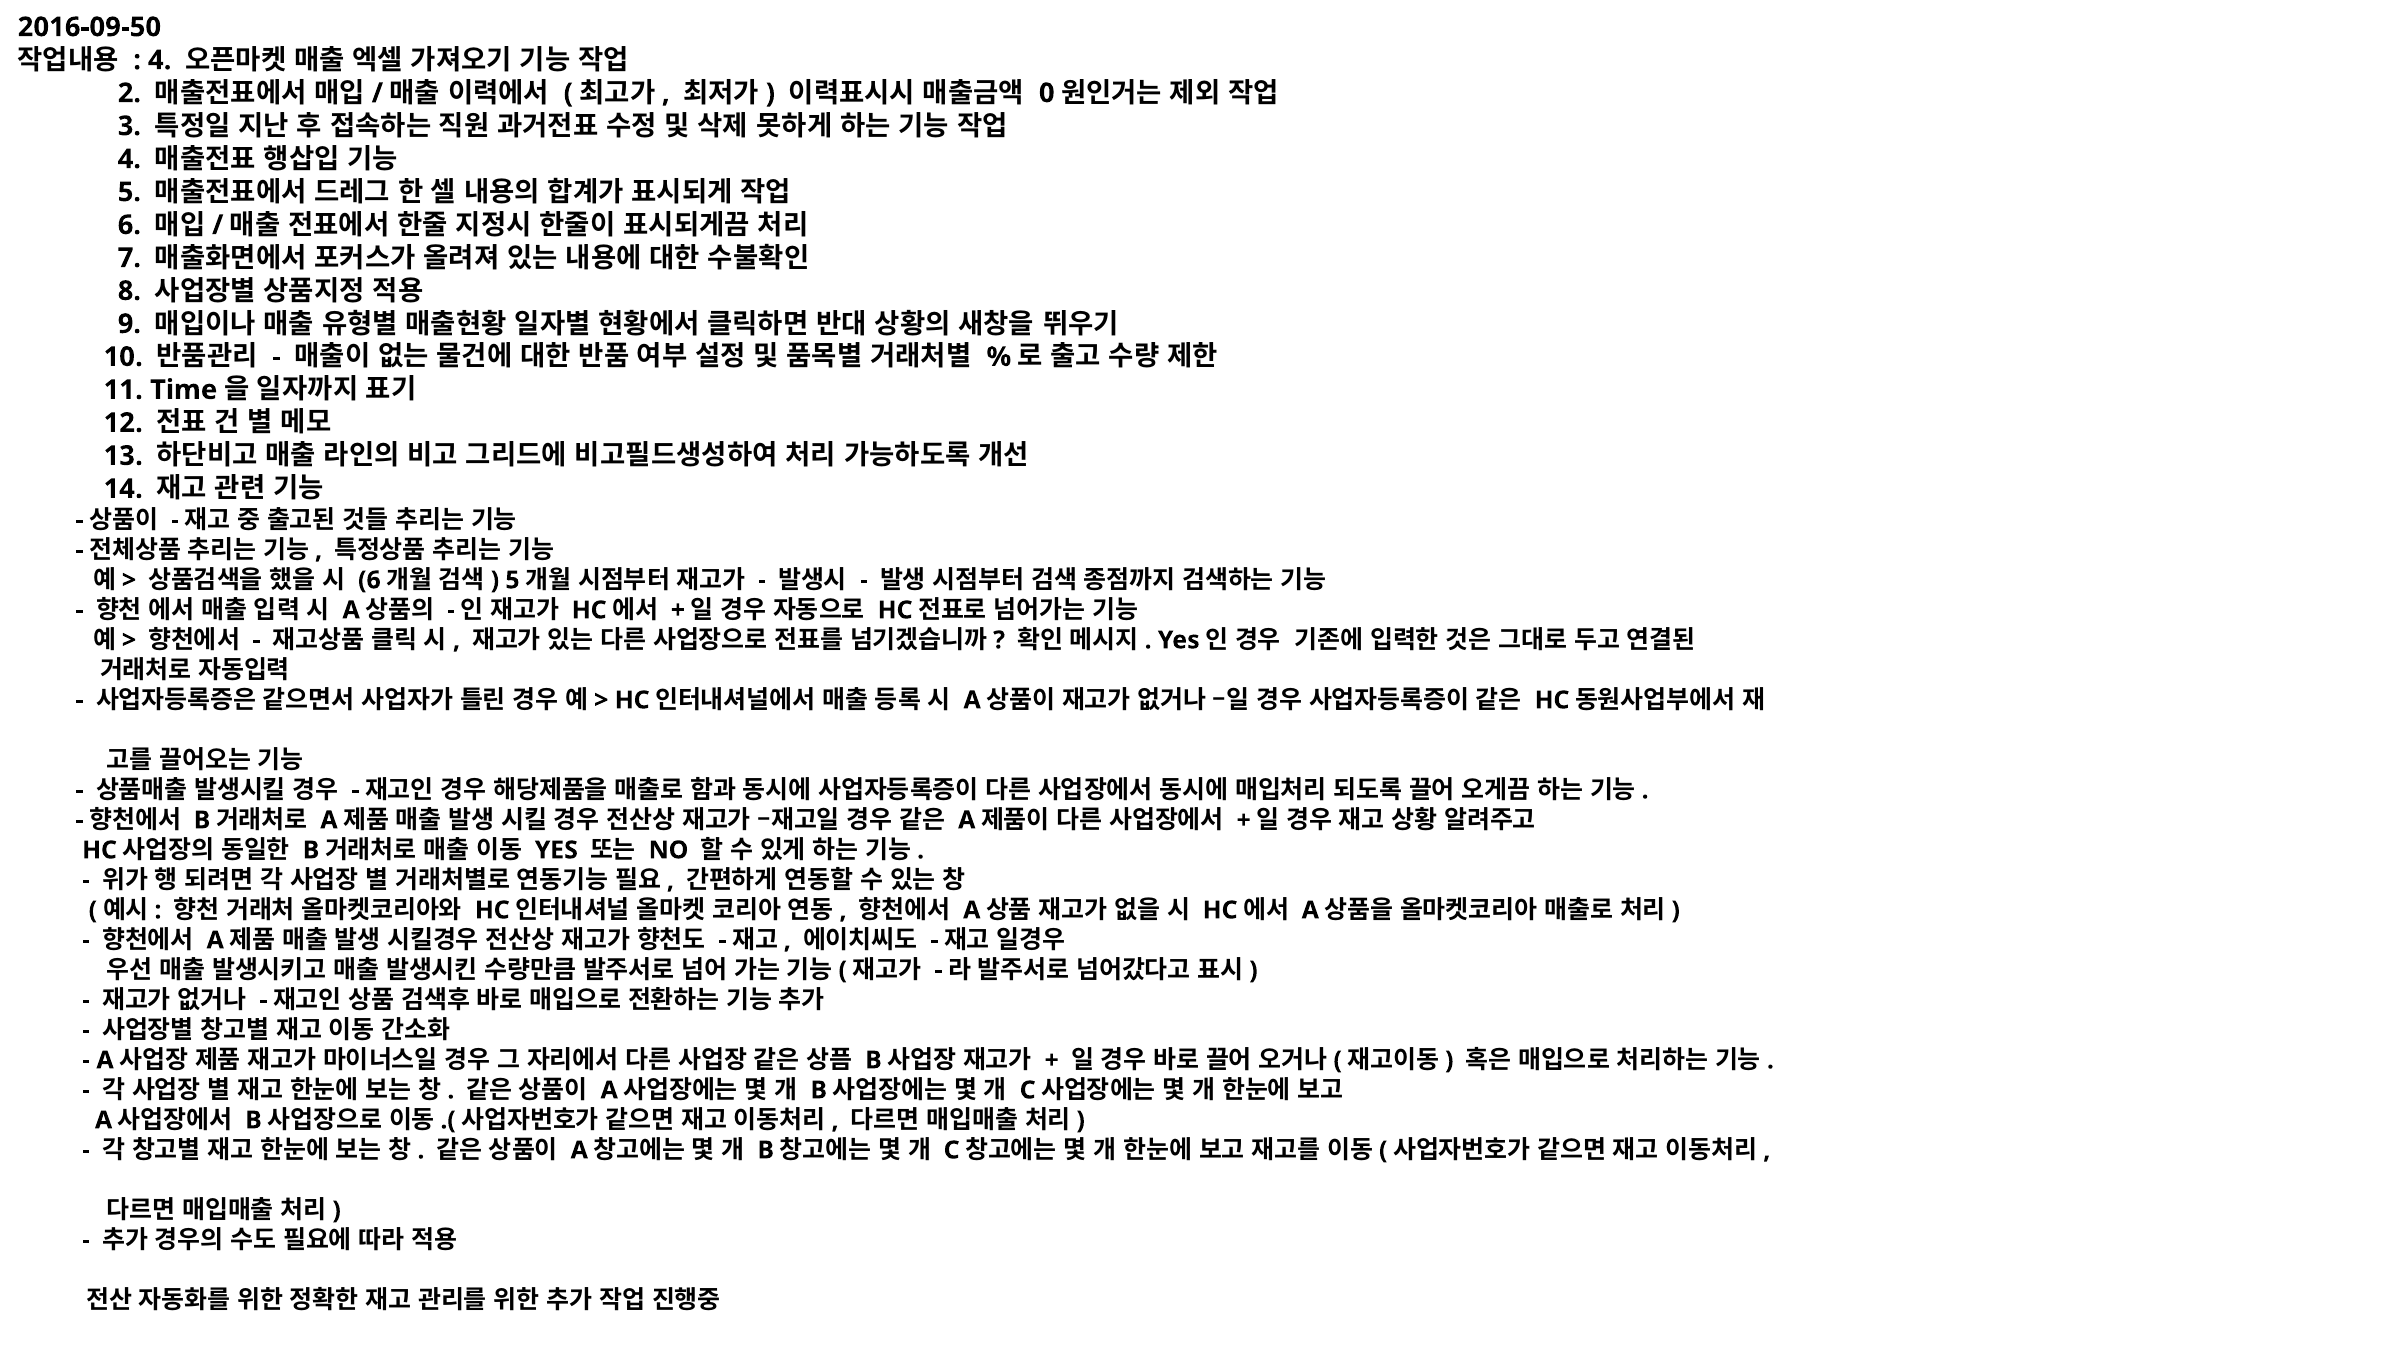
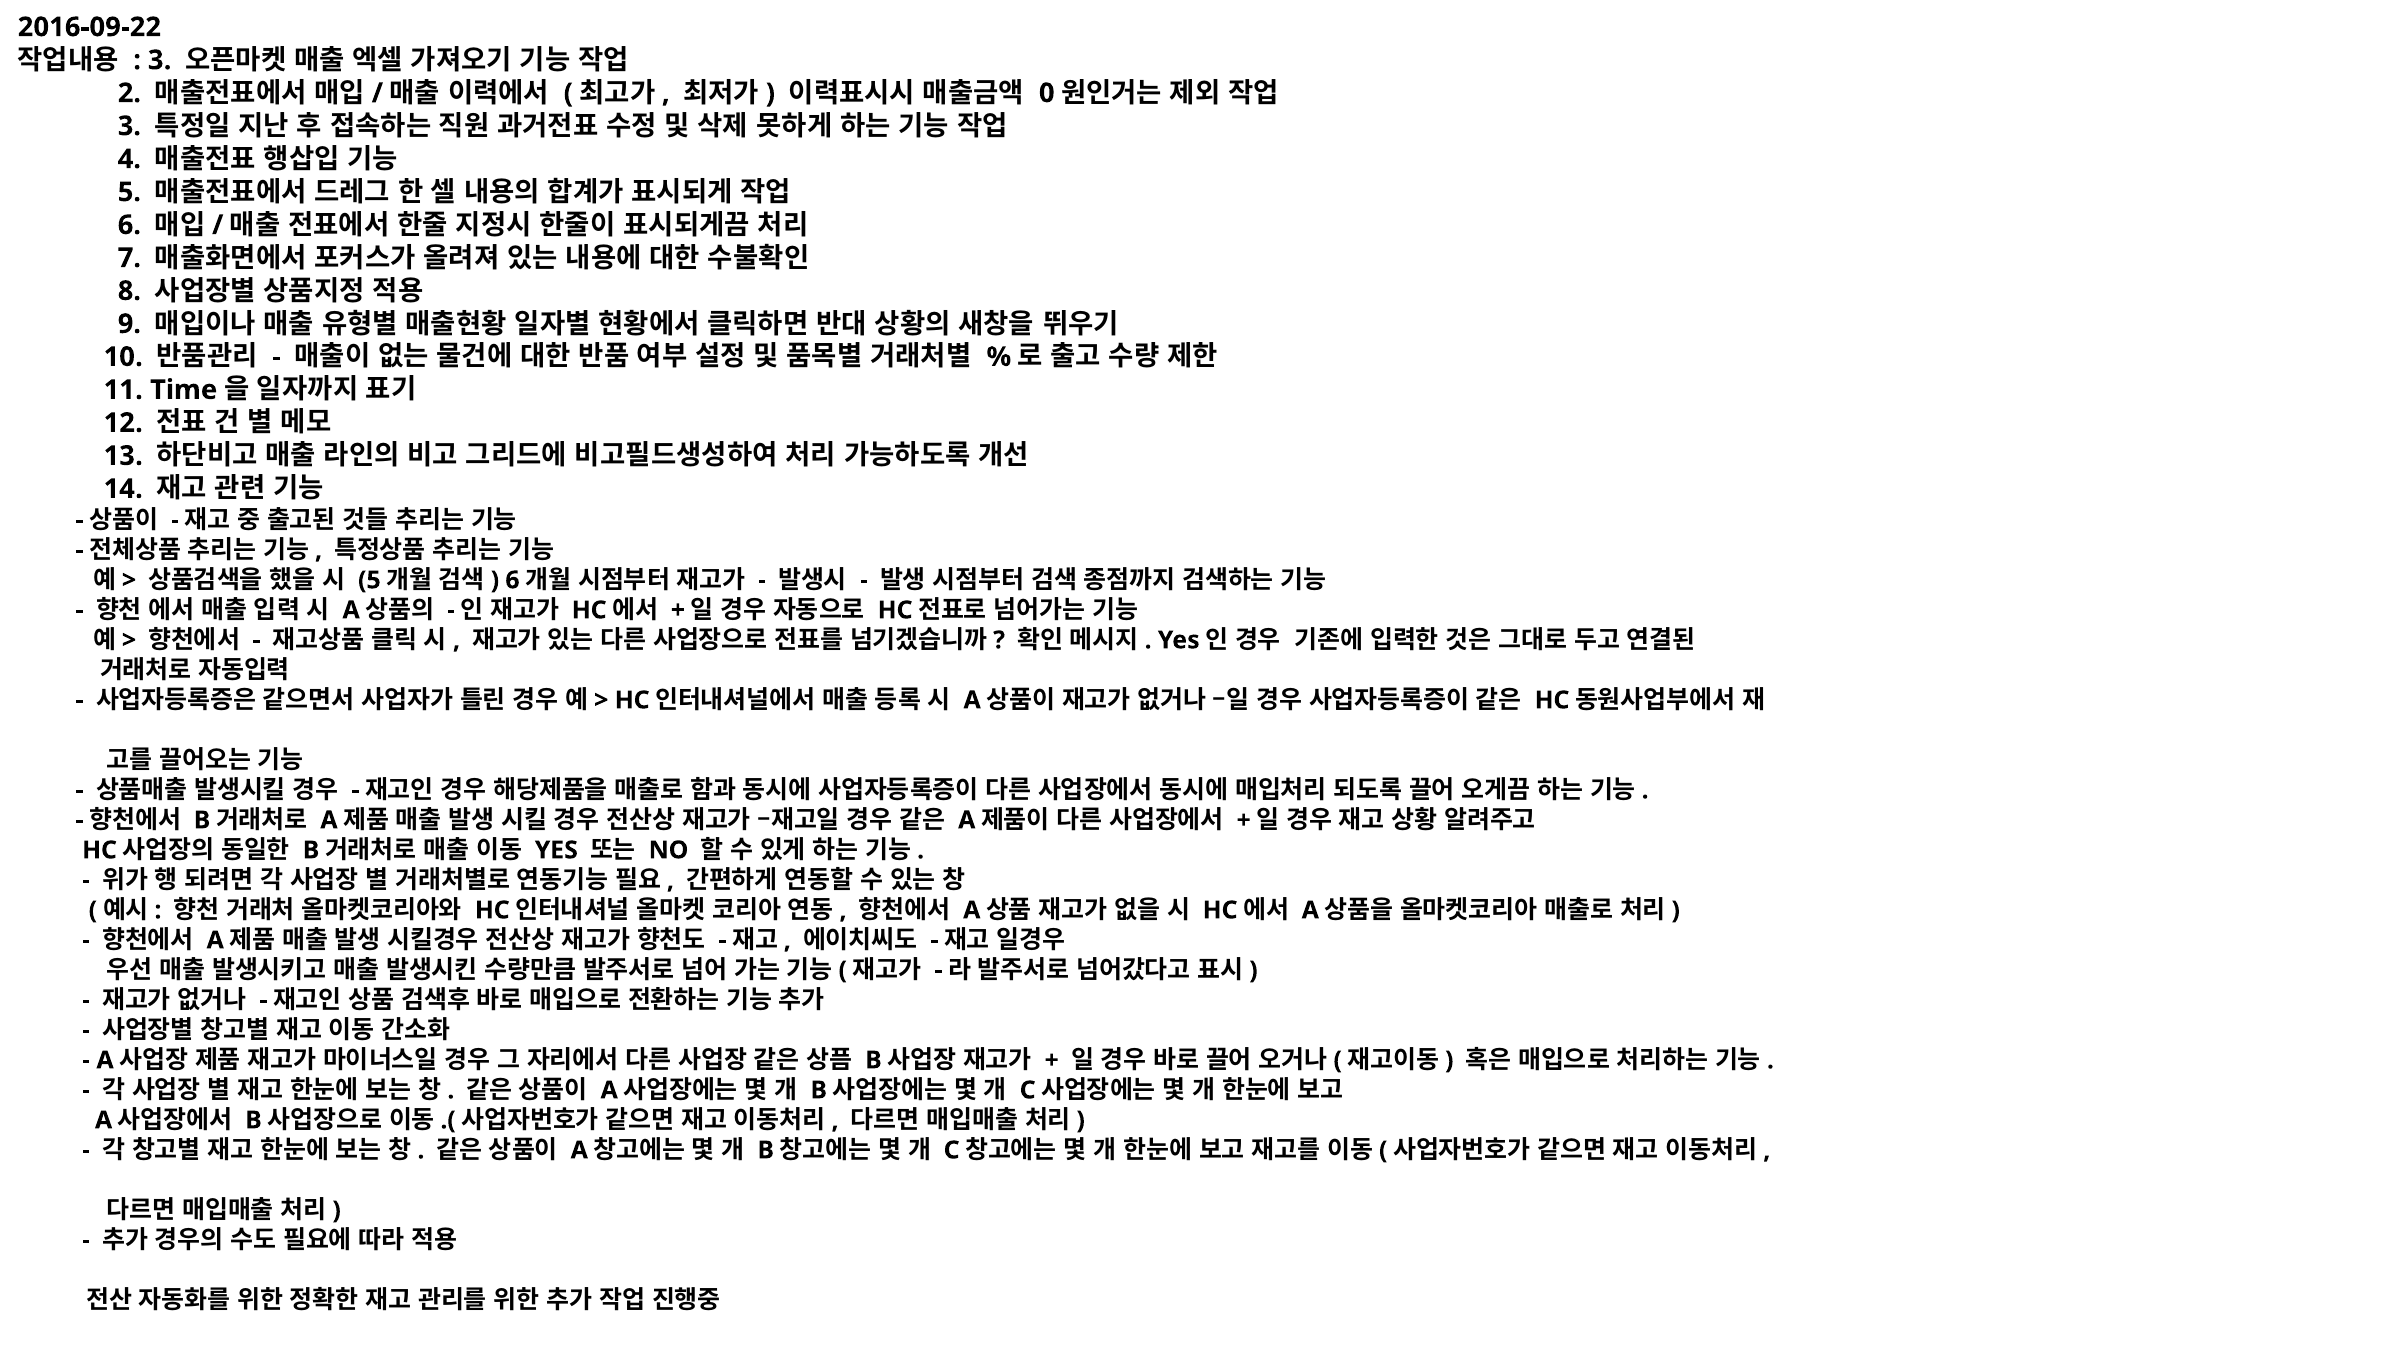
2016-09-50: 2016-09-50 -> 2016-09-22
4 at (160, 60): 4 -> 3
6 at (369, 580): 6 -> 5
5 at (512, 580): 5 -> 6
